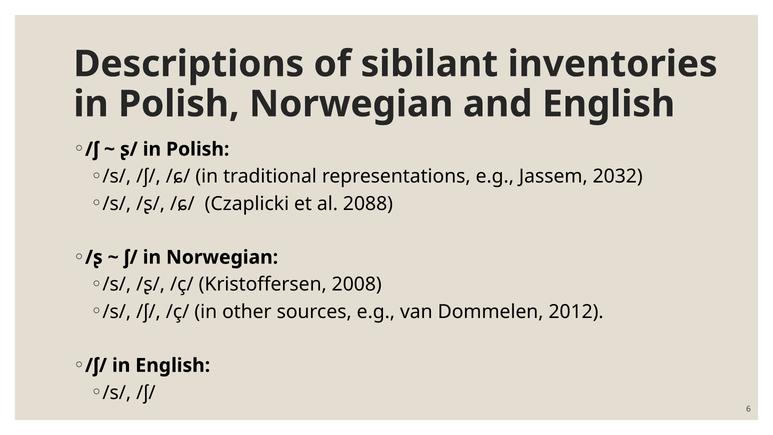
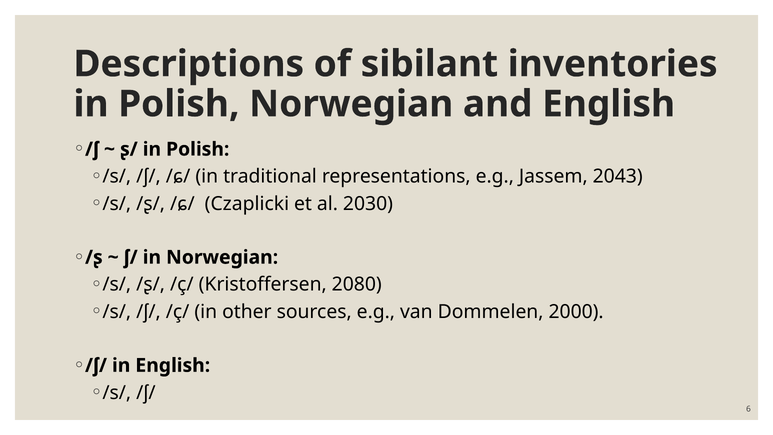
2032: 2032 -> 2043
2088: 2088 -> 2030
2008: 2008 -> 2080
2012: 2012 -> 2000
